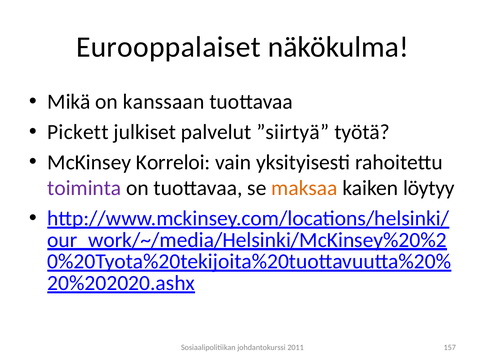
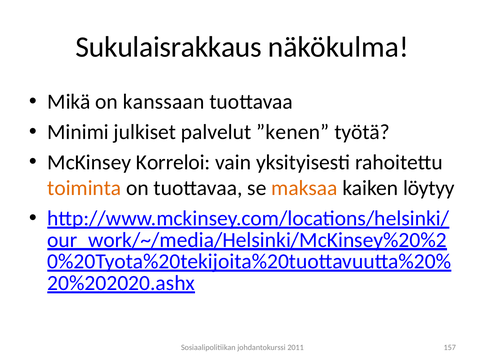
Eurooppalaiset: Eurooppalaiset -> Sukulaisrakkaus
Pickett: Pickett -> Minimi
”siirtyä: ”siirtyä -> ”kenen
toiminta colour: purple -> orange
